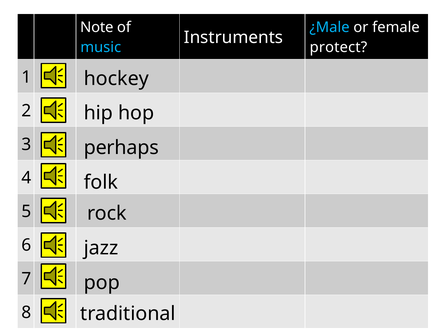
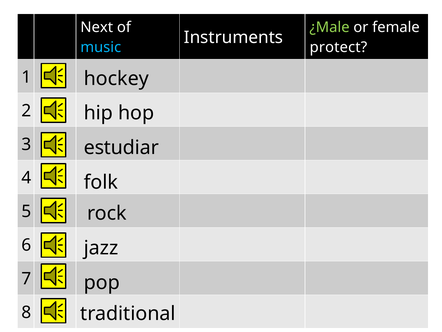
Note: Note -> Next
¿Male colour: light blue -> light green
perhaps: perhaps -> estudiar
